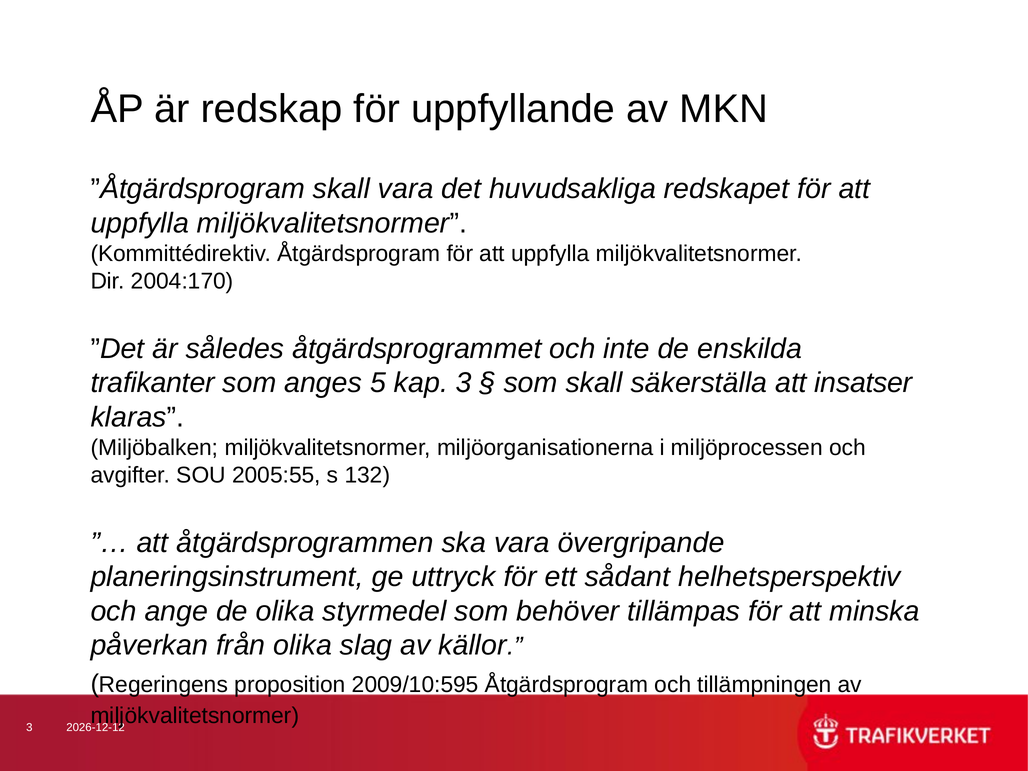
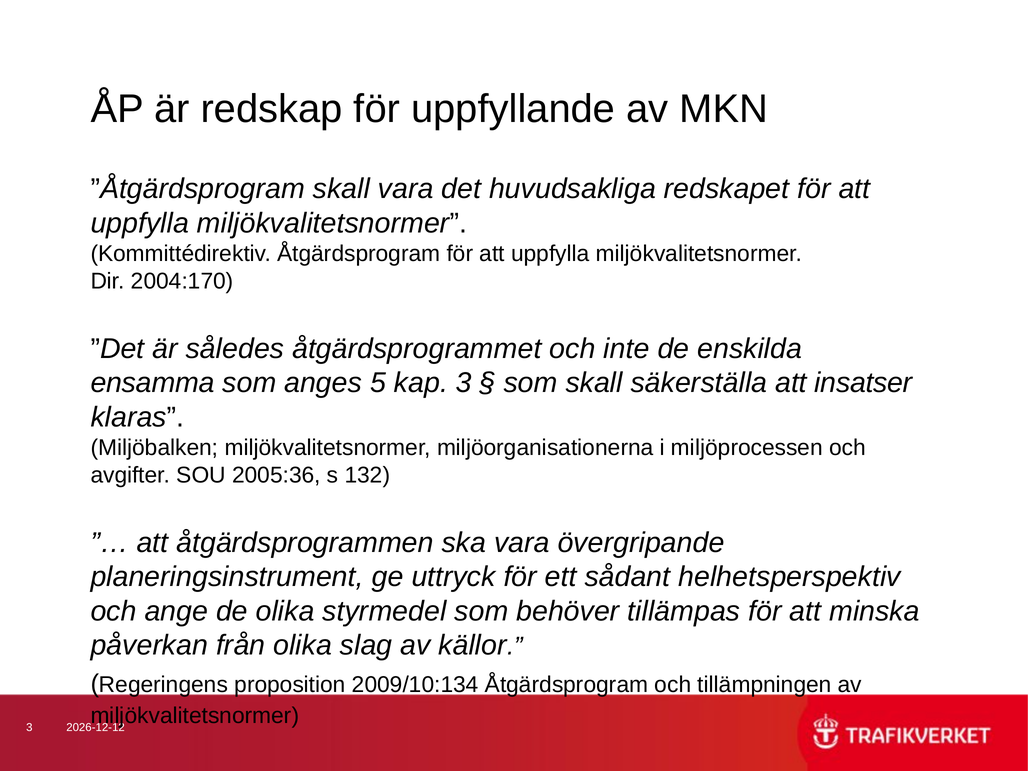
trafikanter: trafikanter -> ensamma
2005:55: 2005:55 -> 2005:36
2009/10:595: 2009/10:595 -> 2009/10:134
